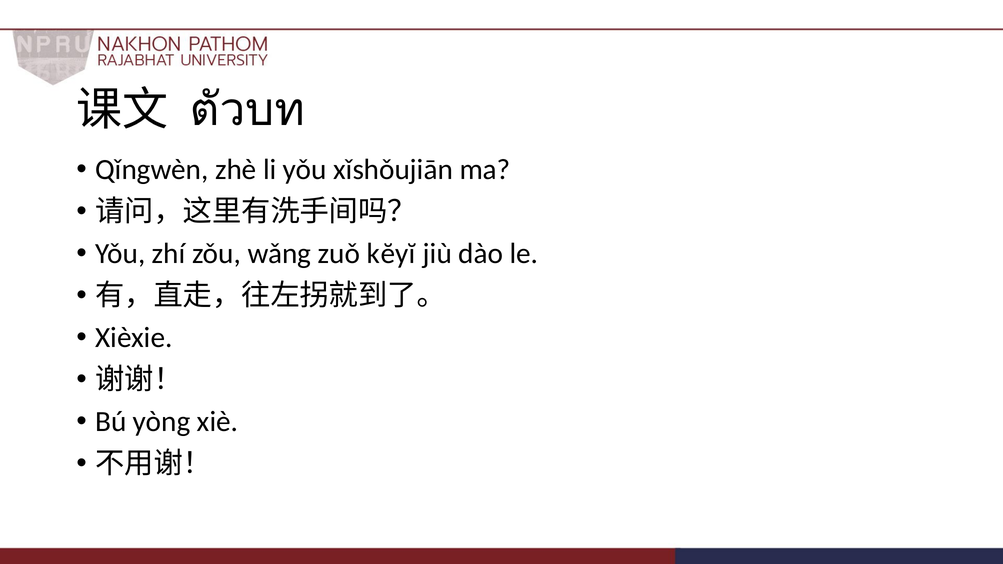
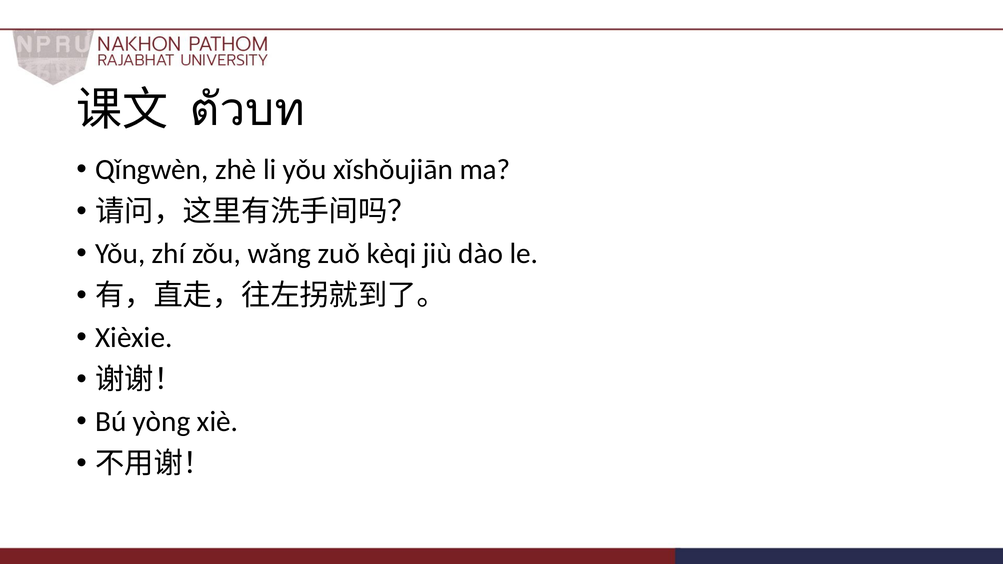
kĕyĭ: kĕyĭ -> kèqi
